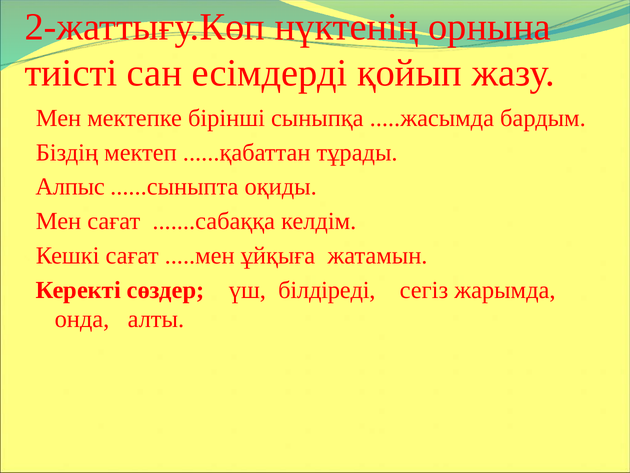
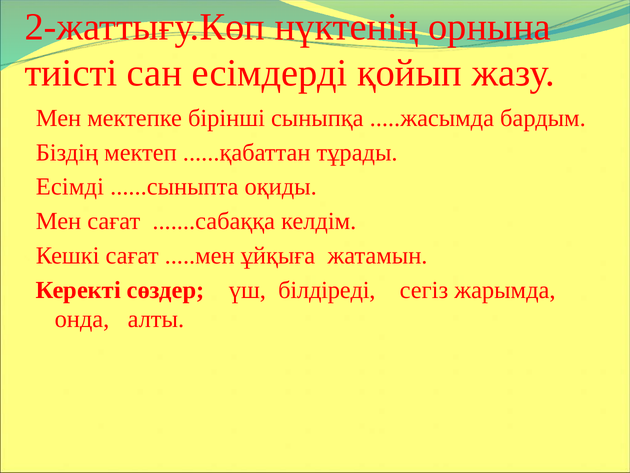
Алпыс: Алпыс -> Есімді
